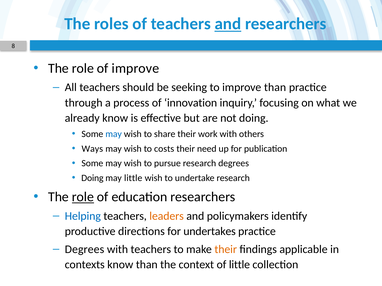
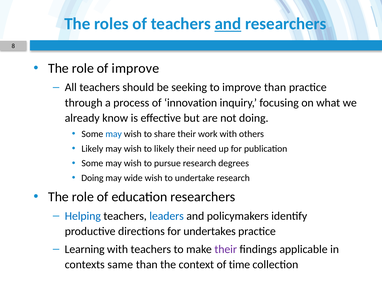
Ways at (92, 149): Ways -> Likely
to costs: costs -> likely
may little: little -> wide
role at (83, 197) underline: present -> none
leaders colour: orange -> blue
Degrees at (85, 250): Degrees -> Learning
their at (226, 250) colour: orange -> purple
contexts know: know -> same
of little: little -> time
